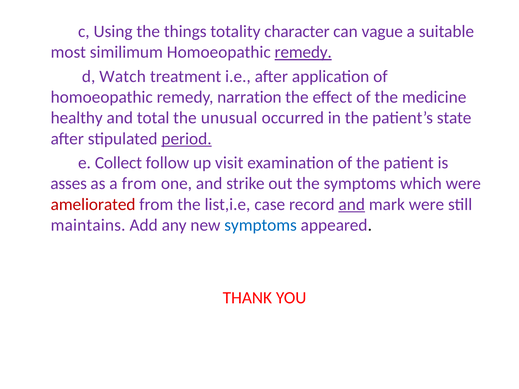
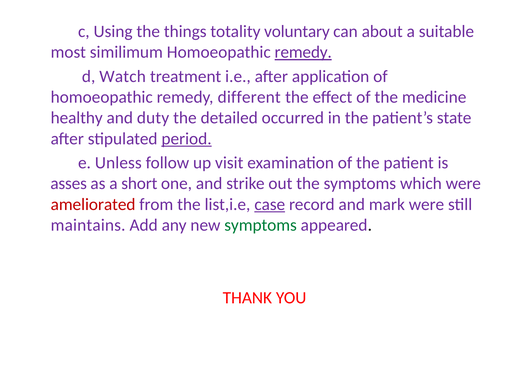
character: character -> voluntary
vague: vague -> about
narration: narration -> different
total: total -> duty
unusual: unusual -> detailed
Collect: Collect -> Unless
a from: from -> short
case underline: none -> present
and at (352, 204) underline: present -> none
symptoms at (261, 225) colour: blue -> green
